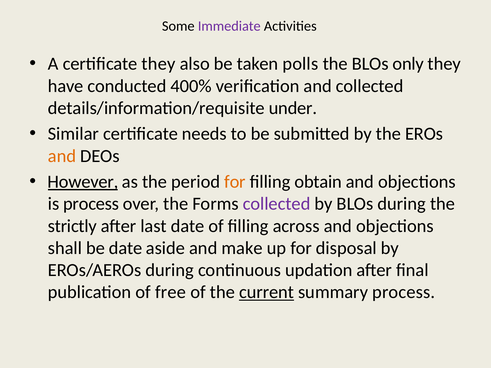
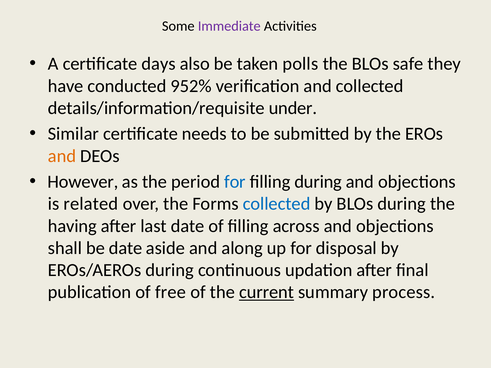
certificate they: they -> days
only: only -> safe
400%: 400% -> 952%
However underline: present -> none
for at (235, 182) colour: orange -> blue
filling obtain: obtain -> during
is process: process -> related
collected at (277, 204) colour: purple -> blue
strictly: strictly -> having
make: make -> along
